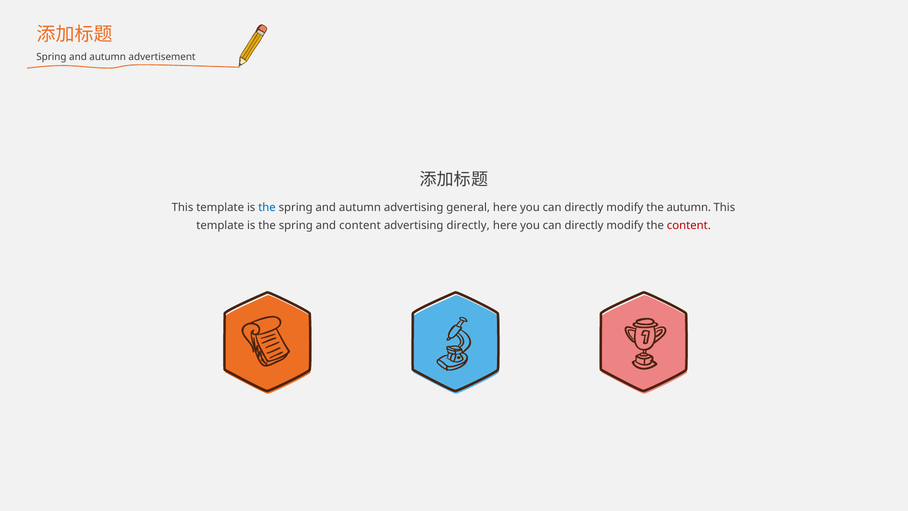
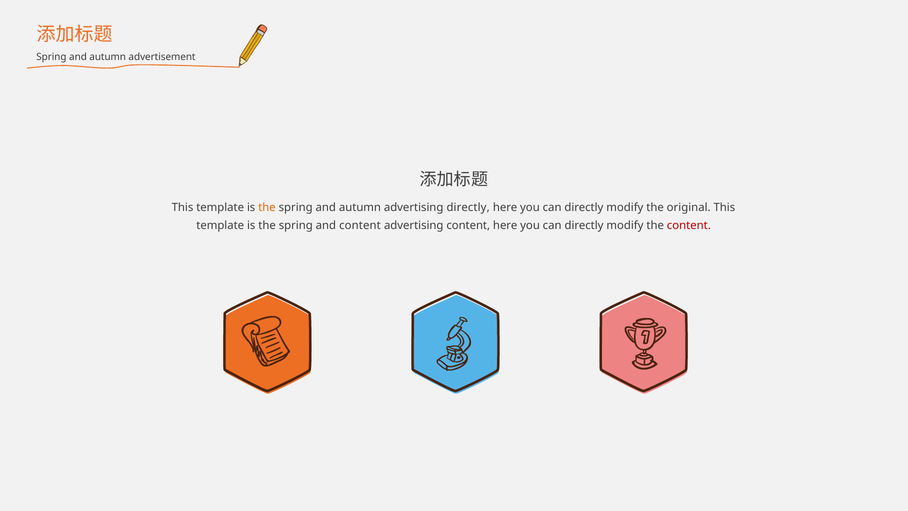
the at (267, 208) colour: blue -> orange
advertising general: general -> directly
the autumn: autumn -> original
advertising directly: directly -> content
